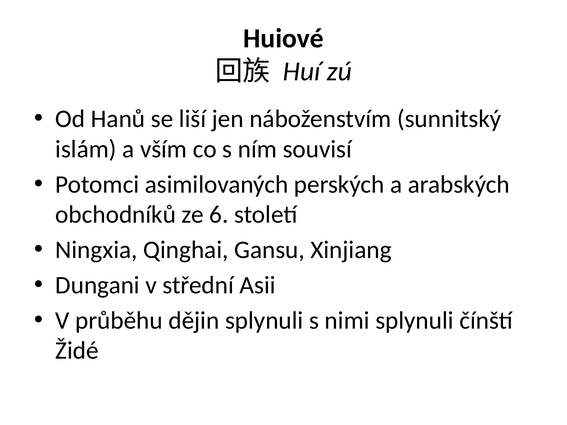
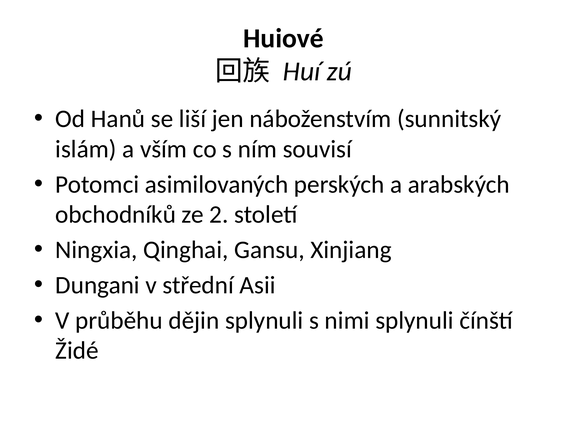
6: 6 -> 2
